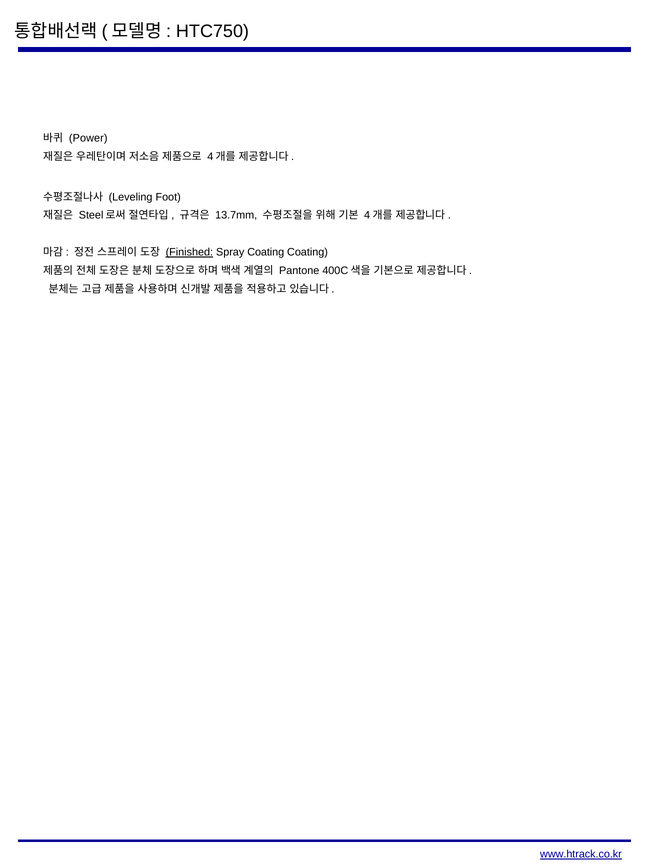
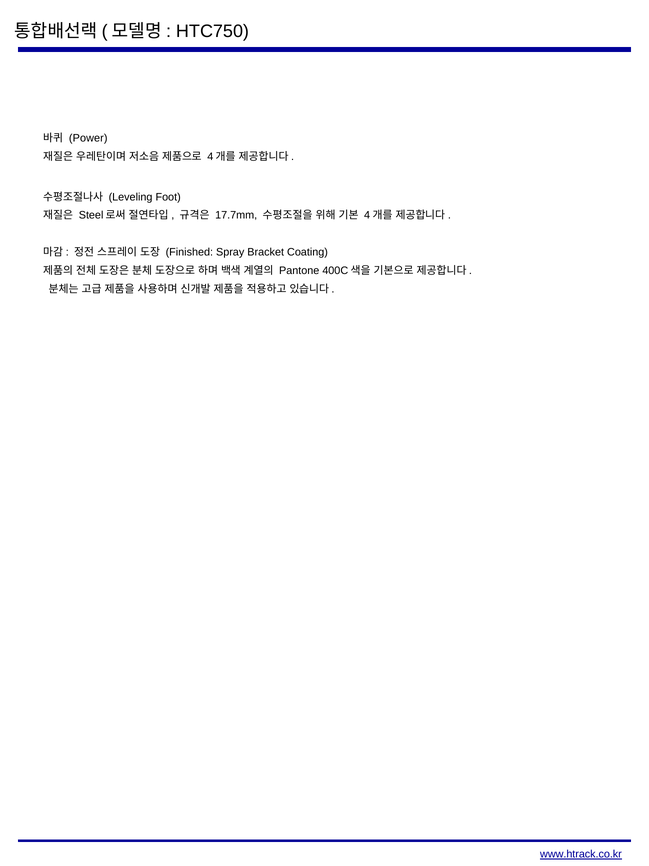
13.7mm: 13.7mm -> 17.7mm
Finished underline: present -> none
Spray Coating: Coating -> Bracket
